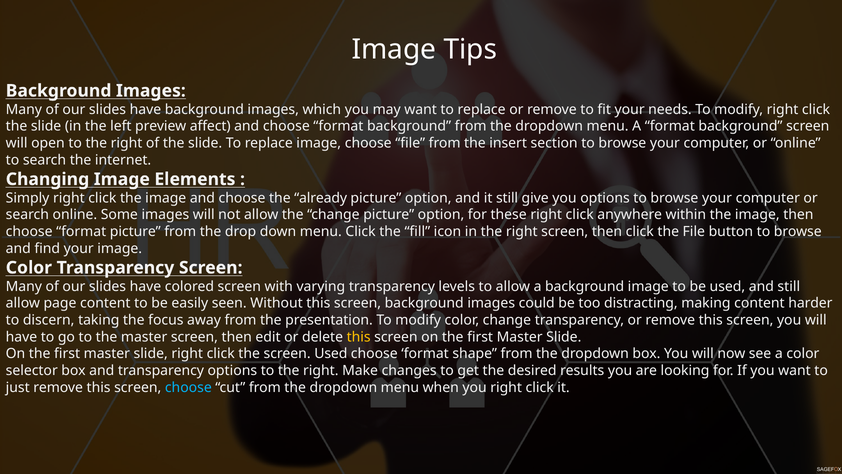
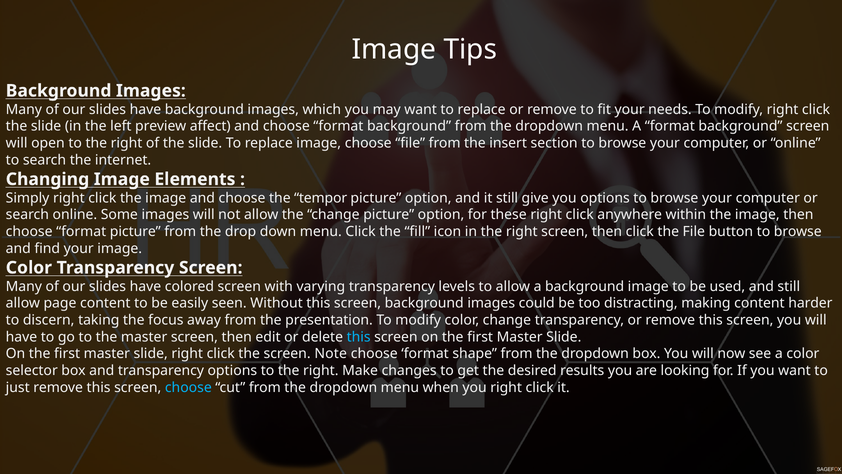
already: already -> tempor
this at (359, 337) colour: yellow -> light blue
screen Used: Used -> Note
